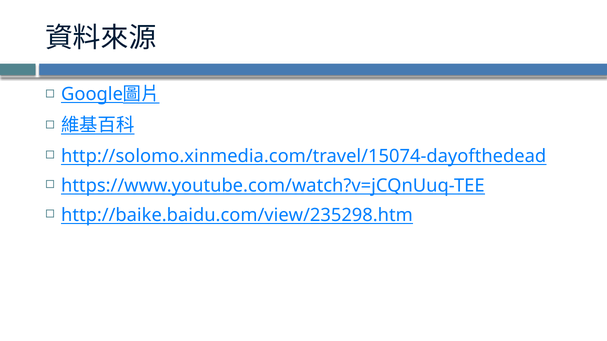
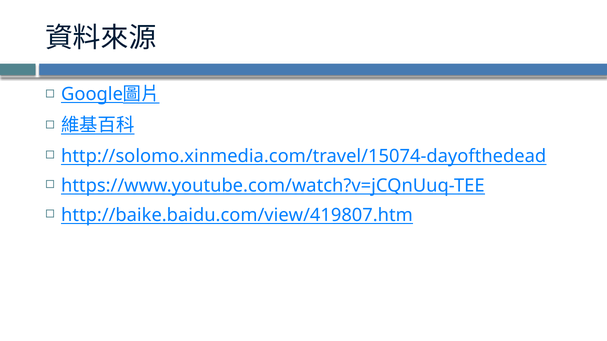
http://baike.baidu.com/view/235298.htm: http://baike.baidu.com/view/235298.htm -> http://baike.baidu.com/view/419807.htm
